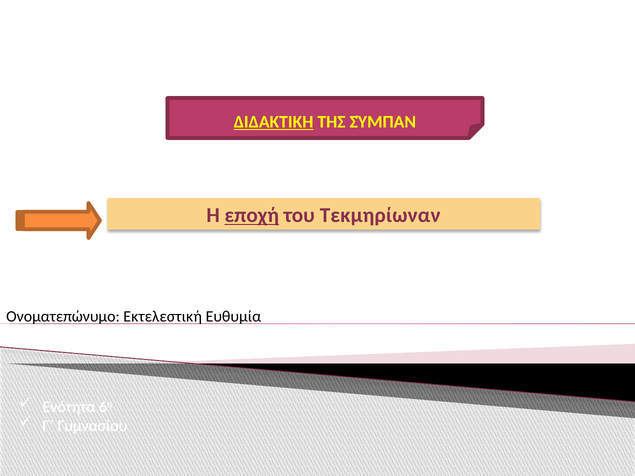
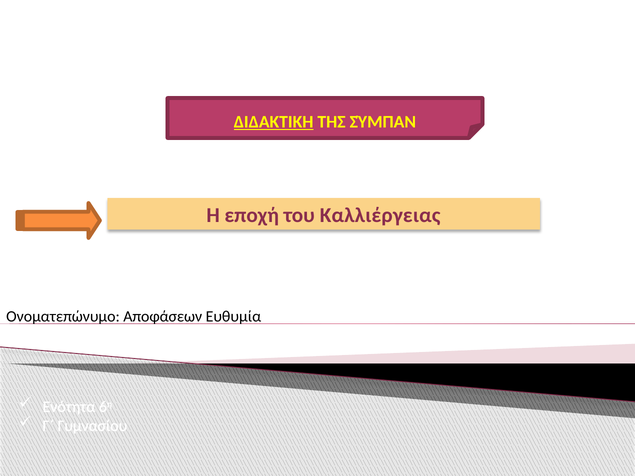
εποχή underline: present -> none
Τεκμηρίωναν: Τεκμηρίωναν -> Καλλιέργειας
Εκτελεστική: Εκτελεστική -> Αποφάσεων
